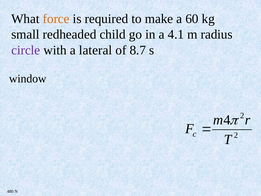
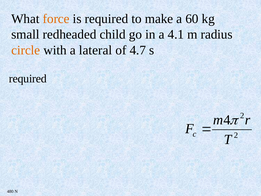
circle colour: purple -> orange
8.7: 8.7 -> 4.7
window at (28, 79): window -> required
